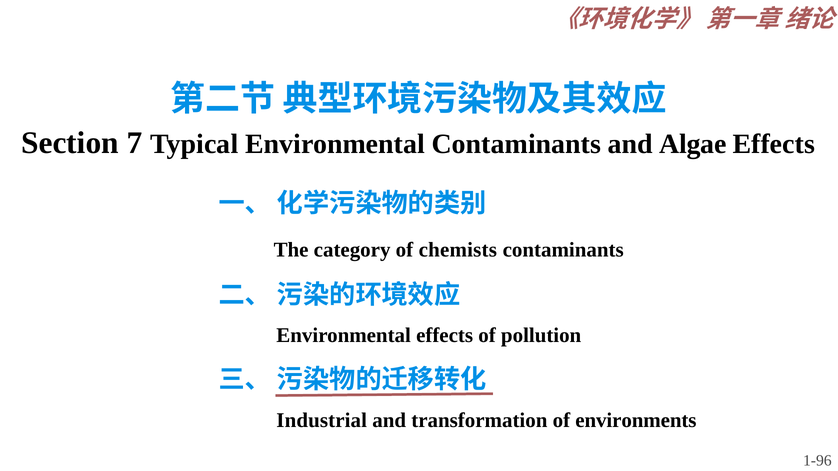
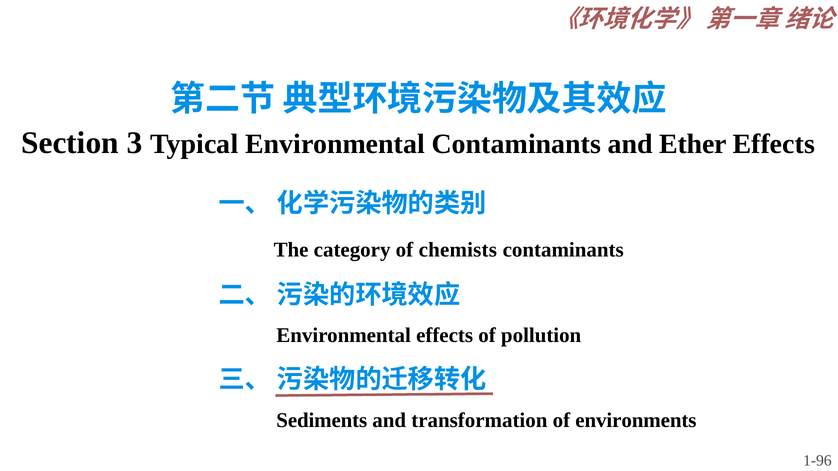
7: 7 -> 3
Algae: Algae -> Ether
Industrial: Industrial -> Sediments
